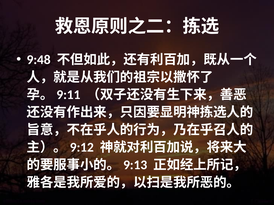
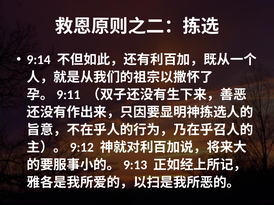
9:48: 9:48 -> 9:14
